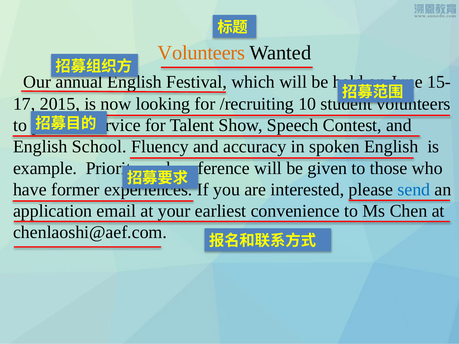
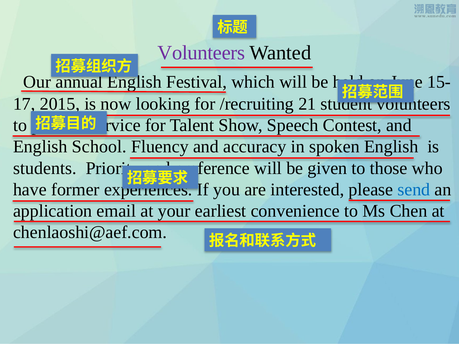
Volunteers at (201, 53) colour: orange -> purple
10: 10 -> 21
example: example -> students
